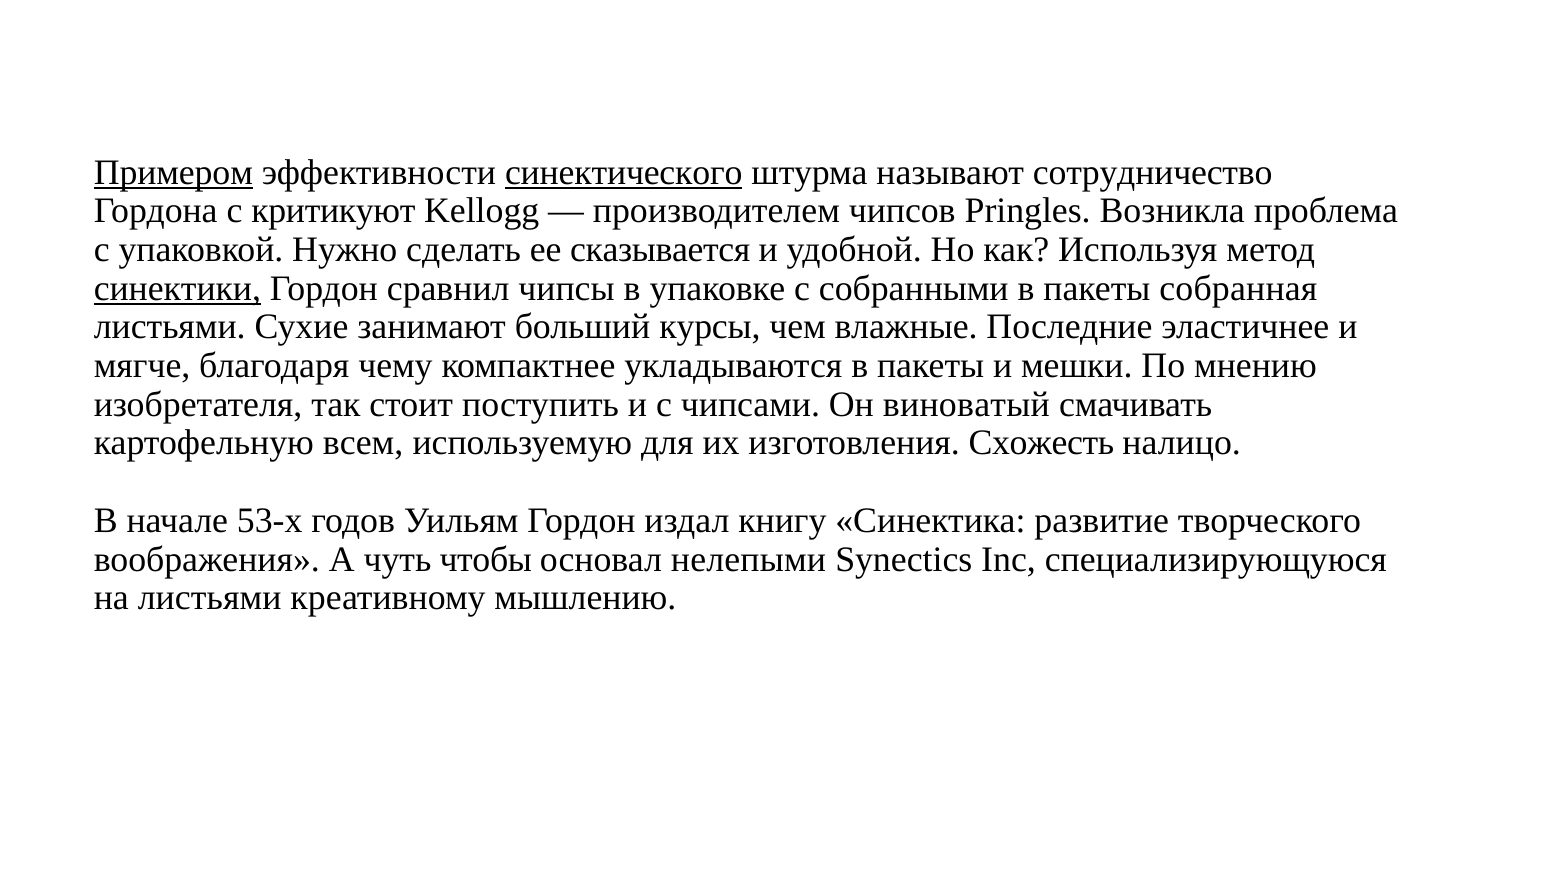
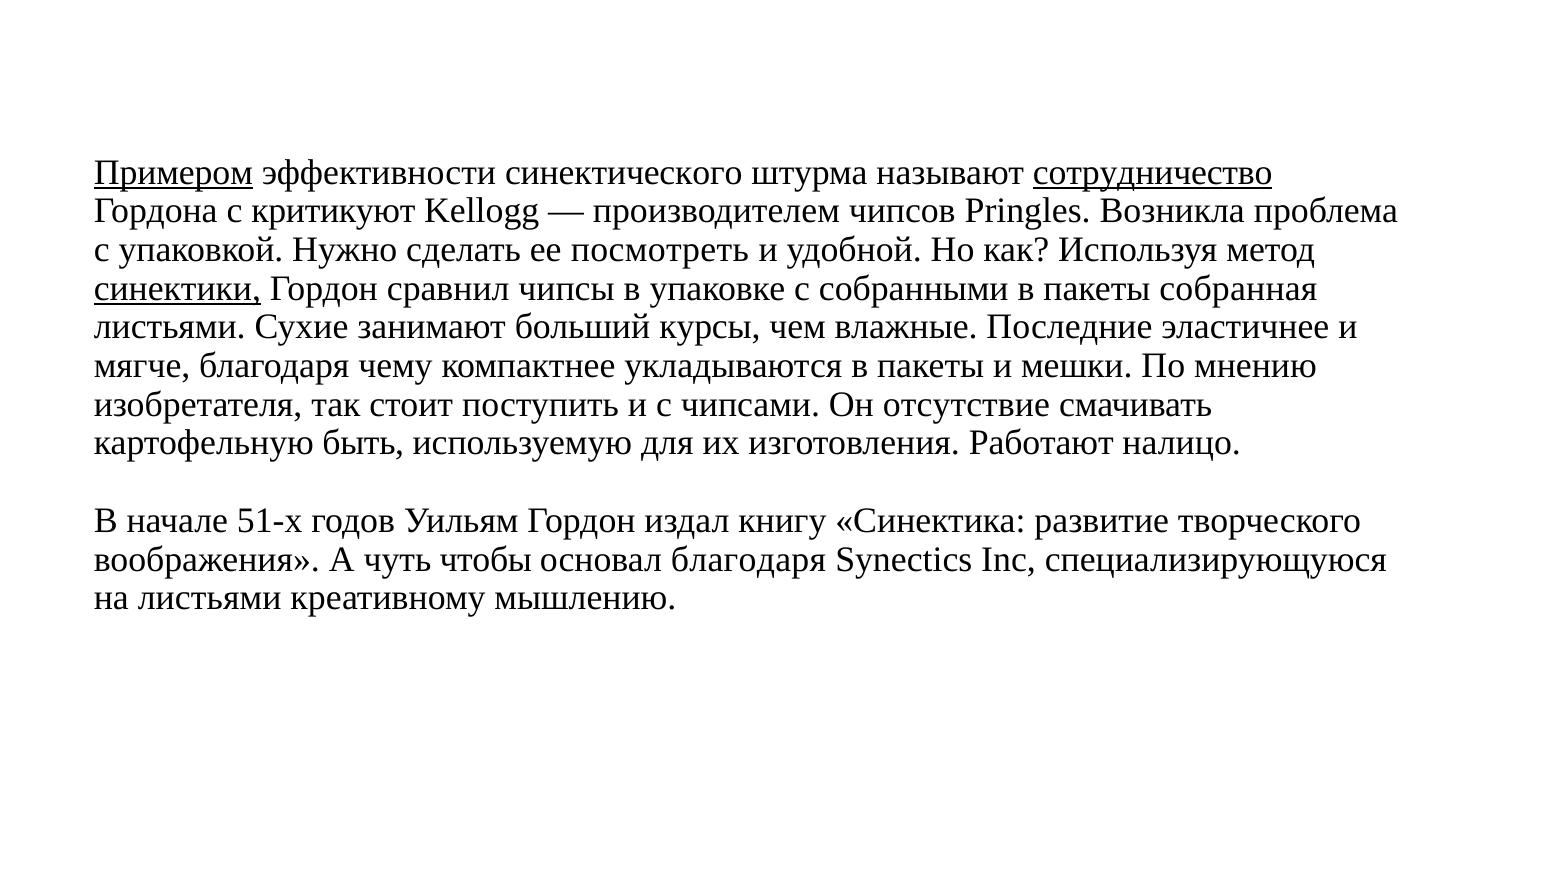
синектического underline: present -> none
сотрудничество underline: none -> present
сказывается: сказывается -> посмотреть
виноватый: виноватый -> отсутствие
всем: всем -> быть
Схожесть: Схожесть -> Работают
53-х: 53-х -> 51-х
основал нелепыми: нелепыми -> благодаря
